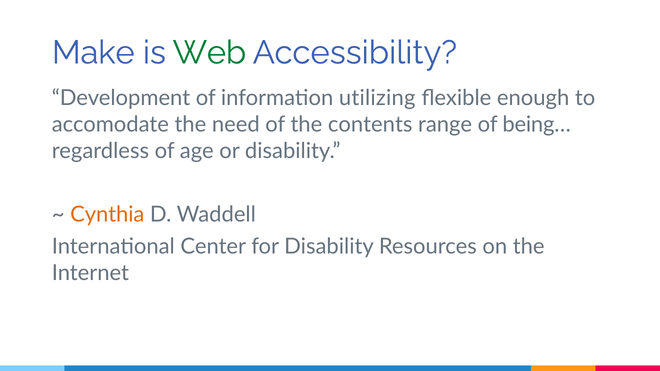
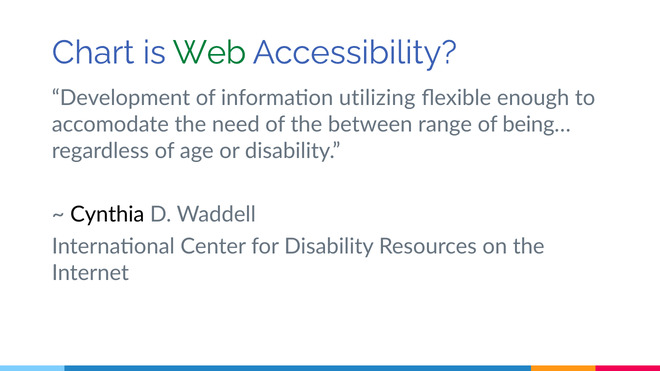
Make: Make -> Chart
contents: contents -> between
Cynthia colour: orange -> black
